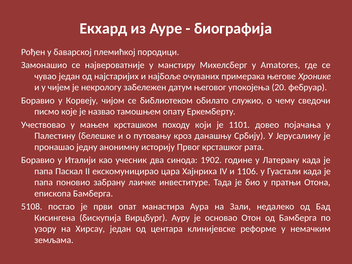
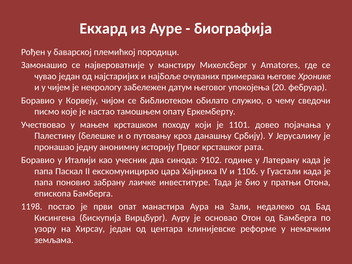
назвао: назвао -> настао
1902: 1902 -> 9102
5108: 5108 -> 1198
